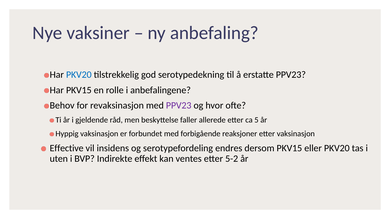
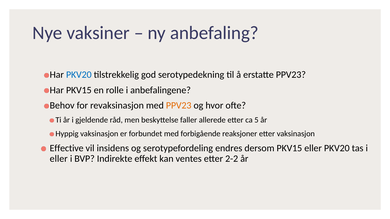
PPV23 at (179, 106) colour: purple -> orange
uten at (59, 159): uten -> eller
5-2: 5-2 -> 2-2
